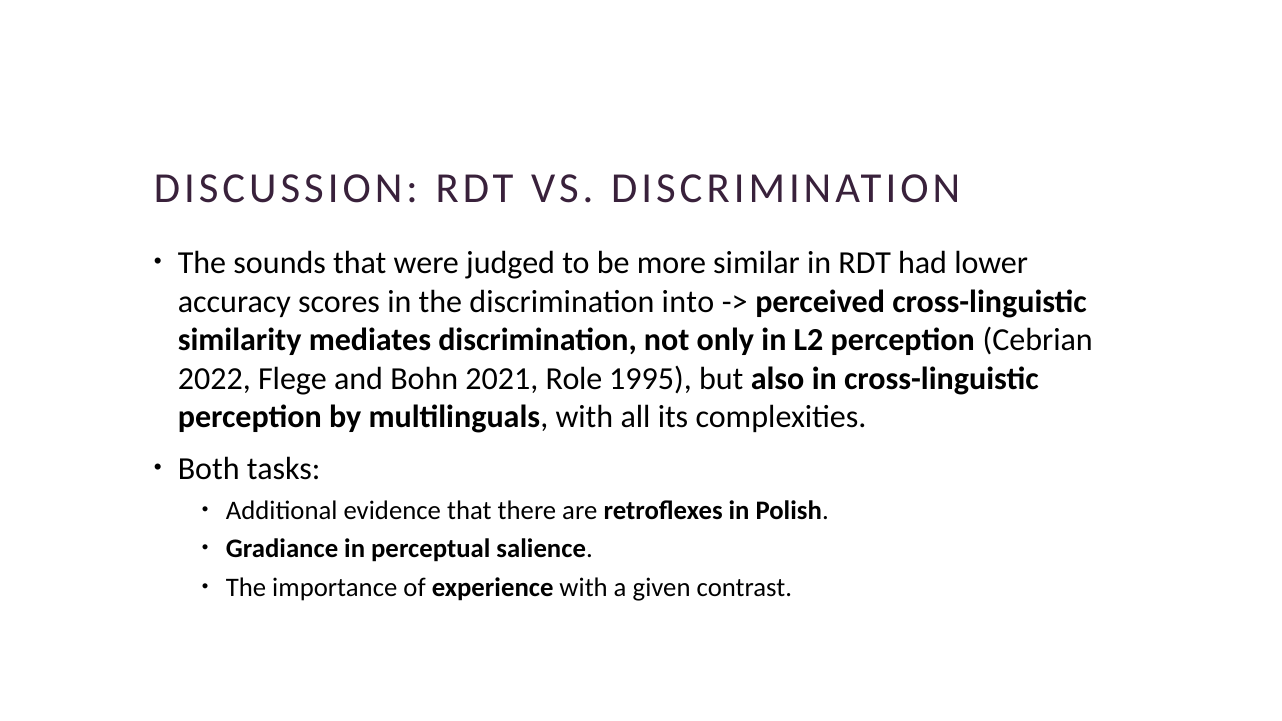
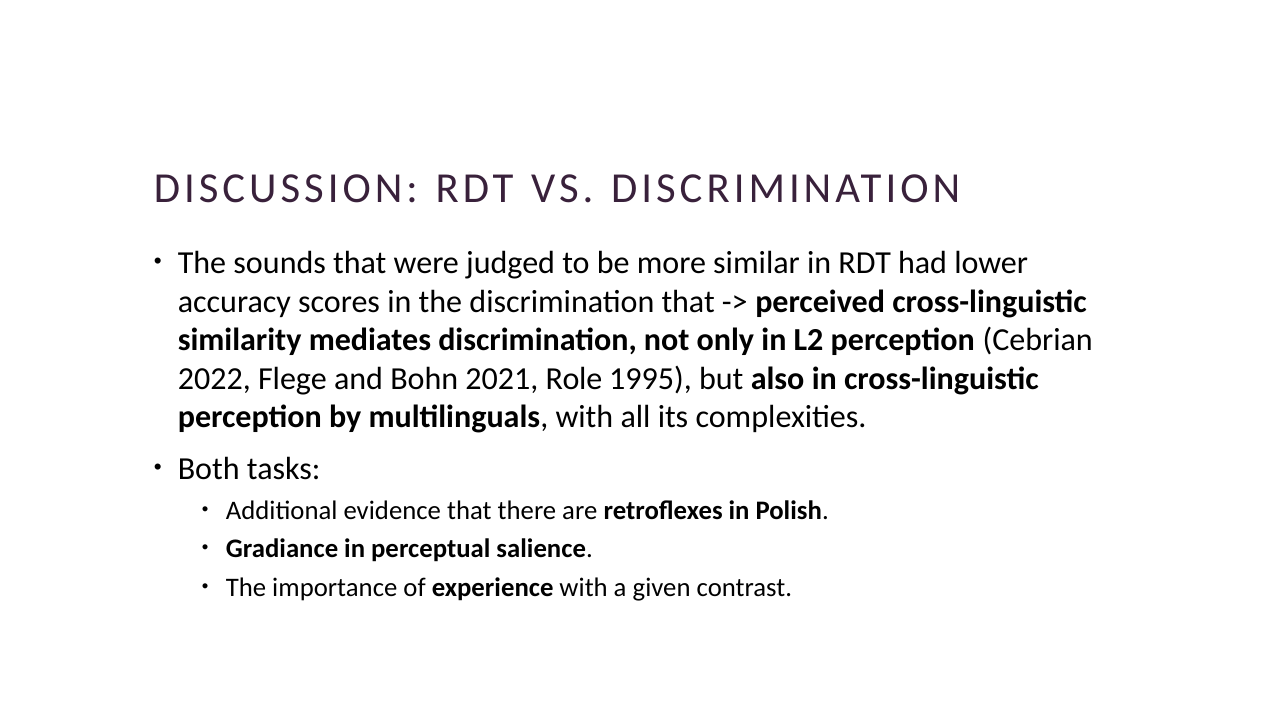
discrimination into: into -> that
